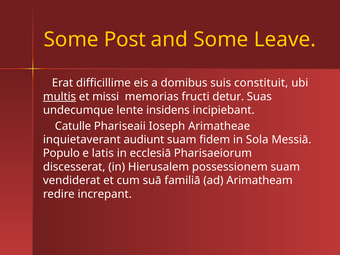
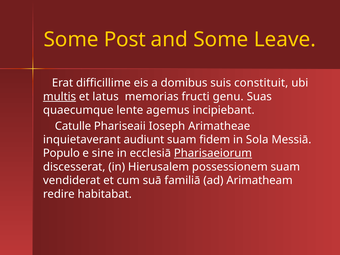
missi: missi -> latus
detur: detur -> genu
undecumque: undecumque -> quaecumque
insidens: insidens -> agemus
latis: latis -> sine
Pharisaeiorum underline: none -> present
increpant: increpant -> habitabat
